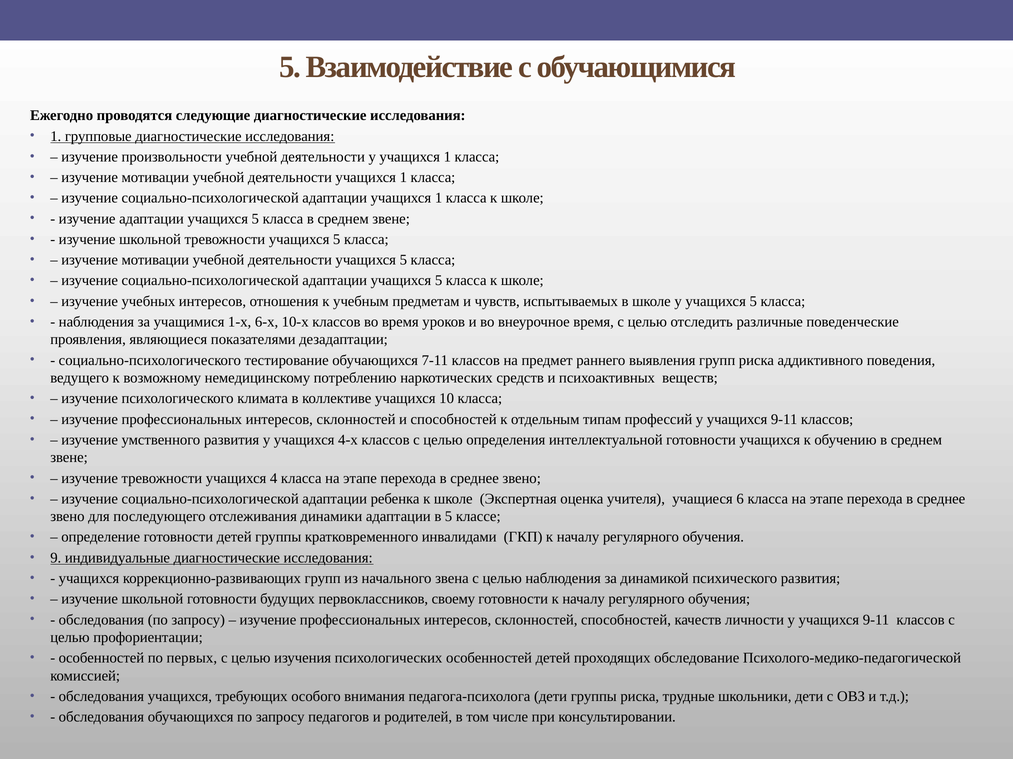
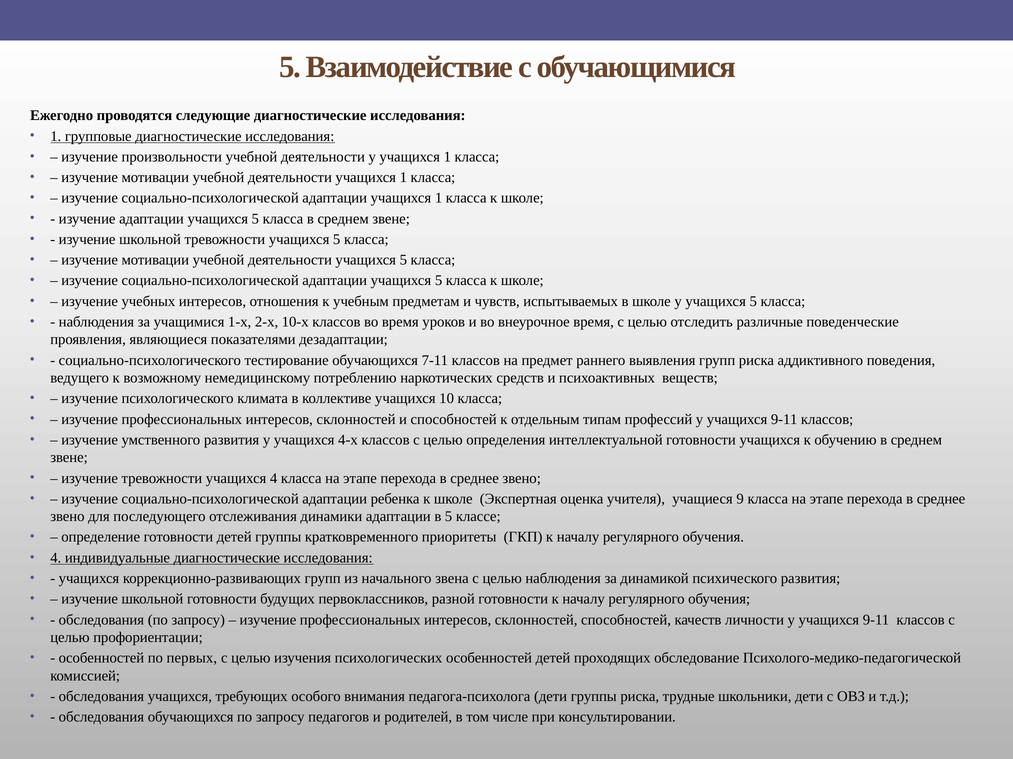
6-х: 6-х -> 2-х
6: 6 -> 9
инвалидами: инвалидами -> приоритеты
9 at (56, 558): 9 -> 4
своему: своему -> разной
